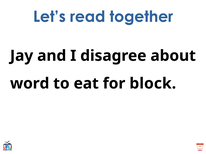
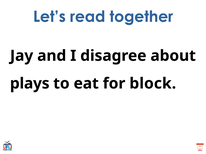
word: word -> plays
